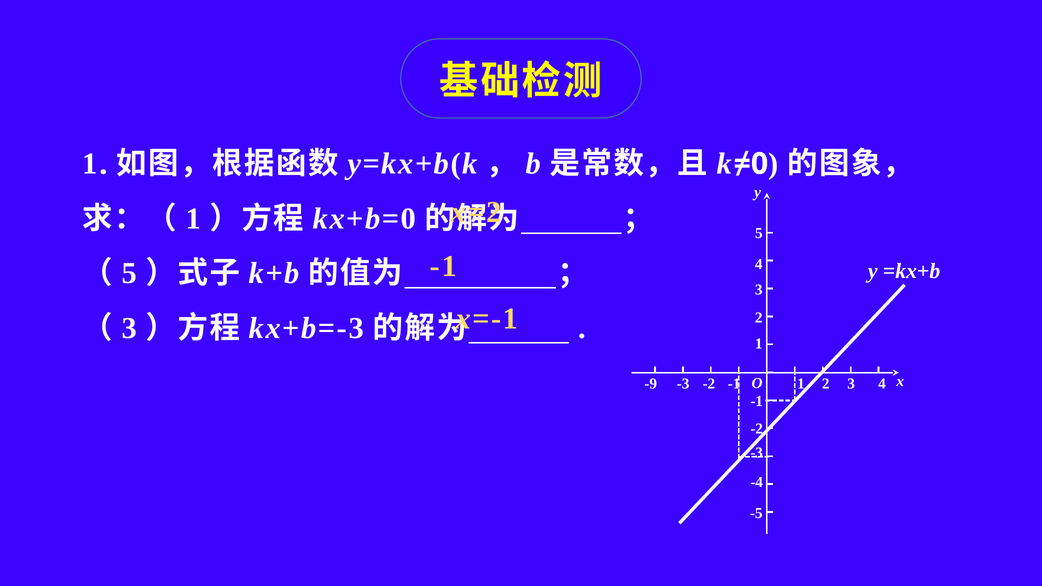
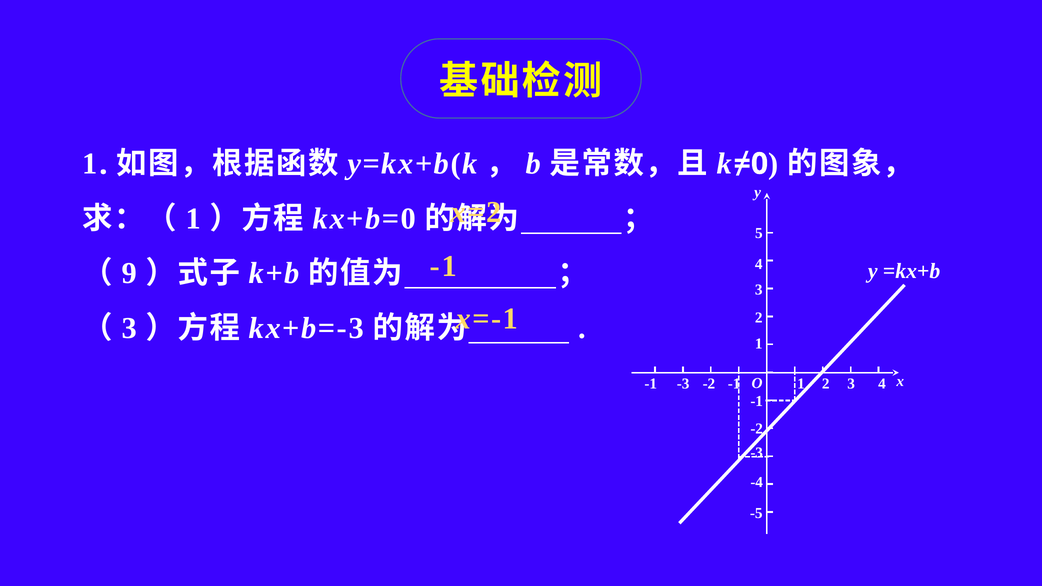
5 at (129, 273): 5 -> 9
-9 at (651, 384): -9 -> -1
